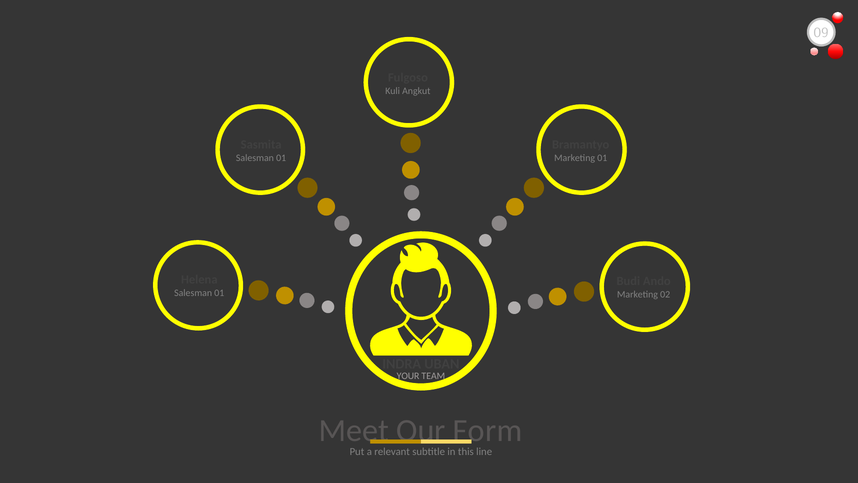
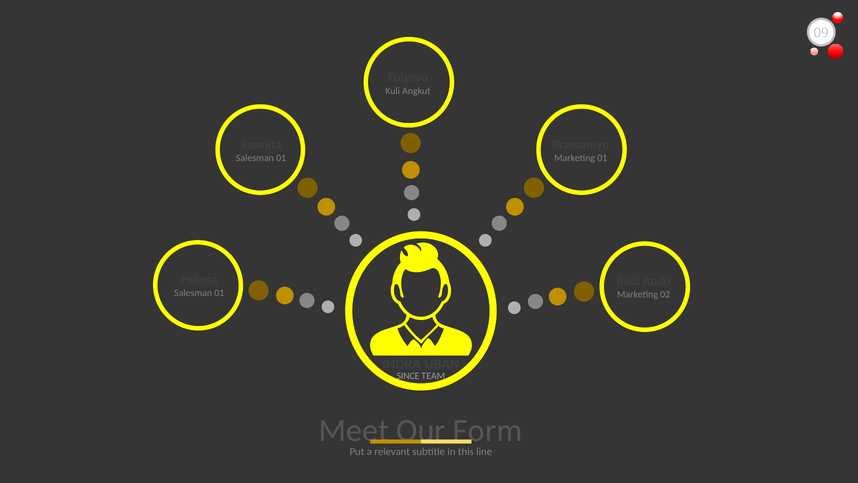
YOUR: YOUR -> SINCE
